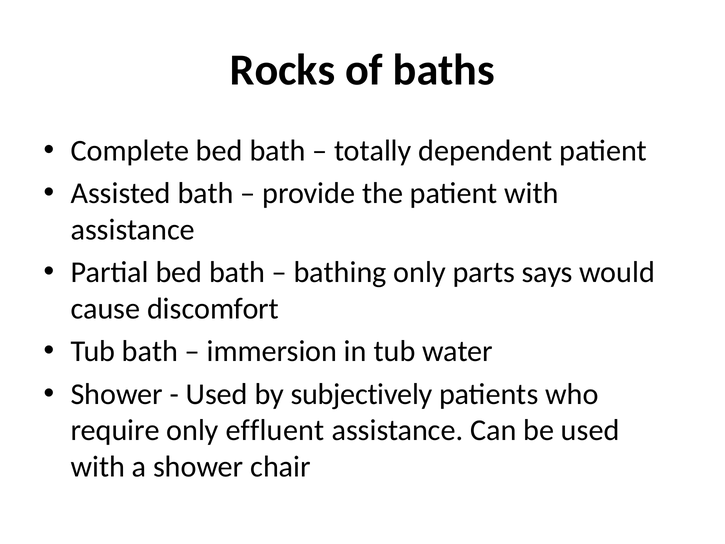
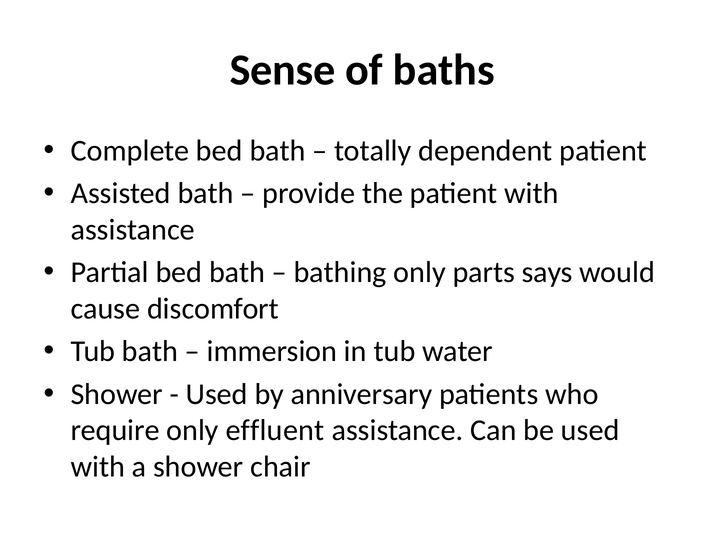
Rocks: Rocks -> Sense
subjectively: subjectively -> anniversary
